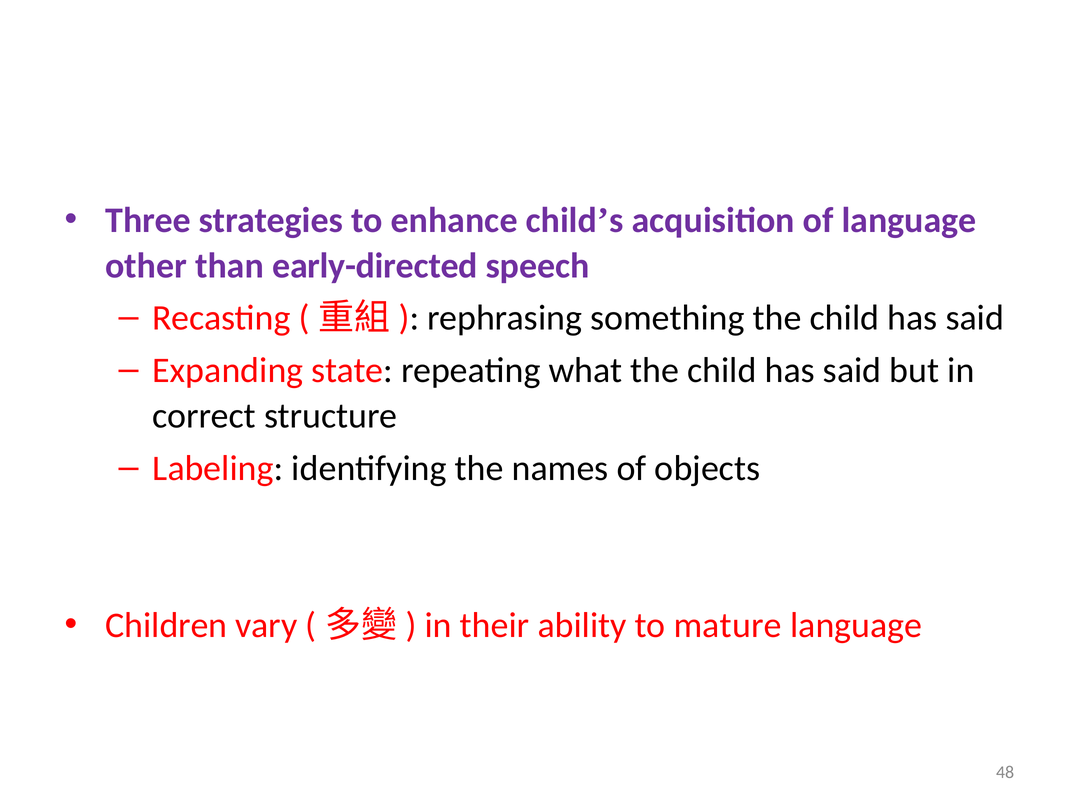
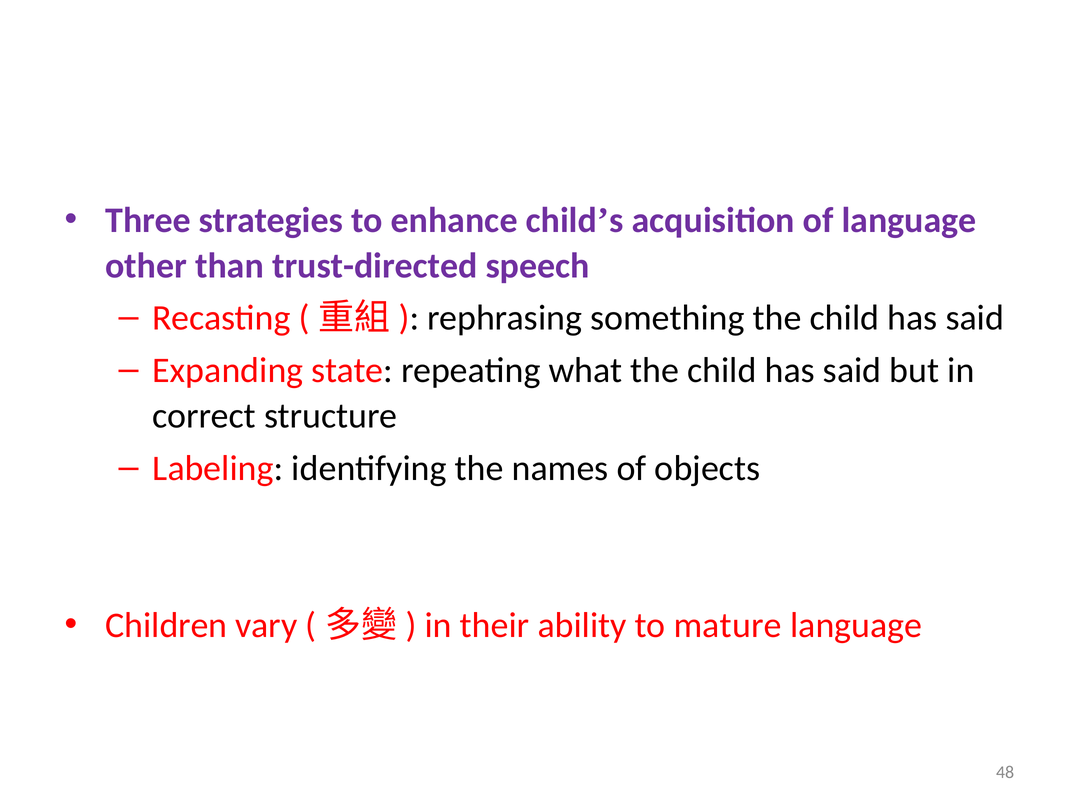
early-directed: early-directed -> trust-directed
